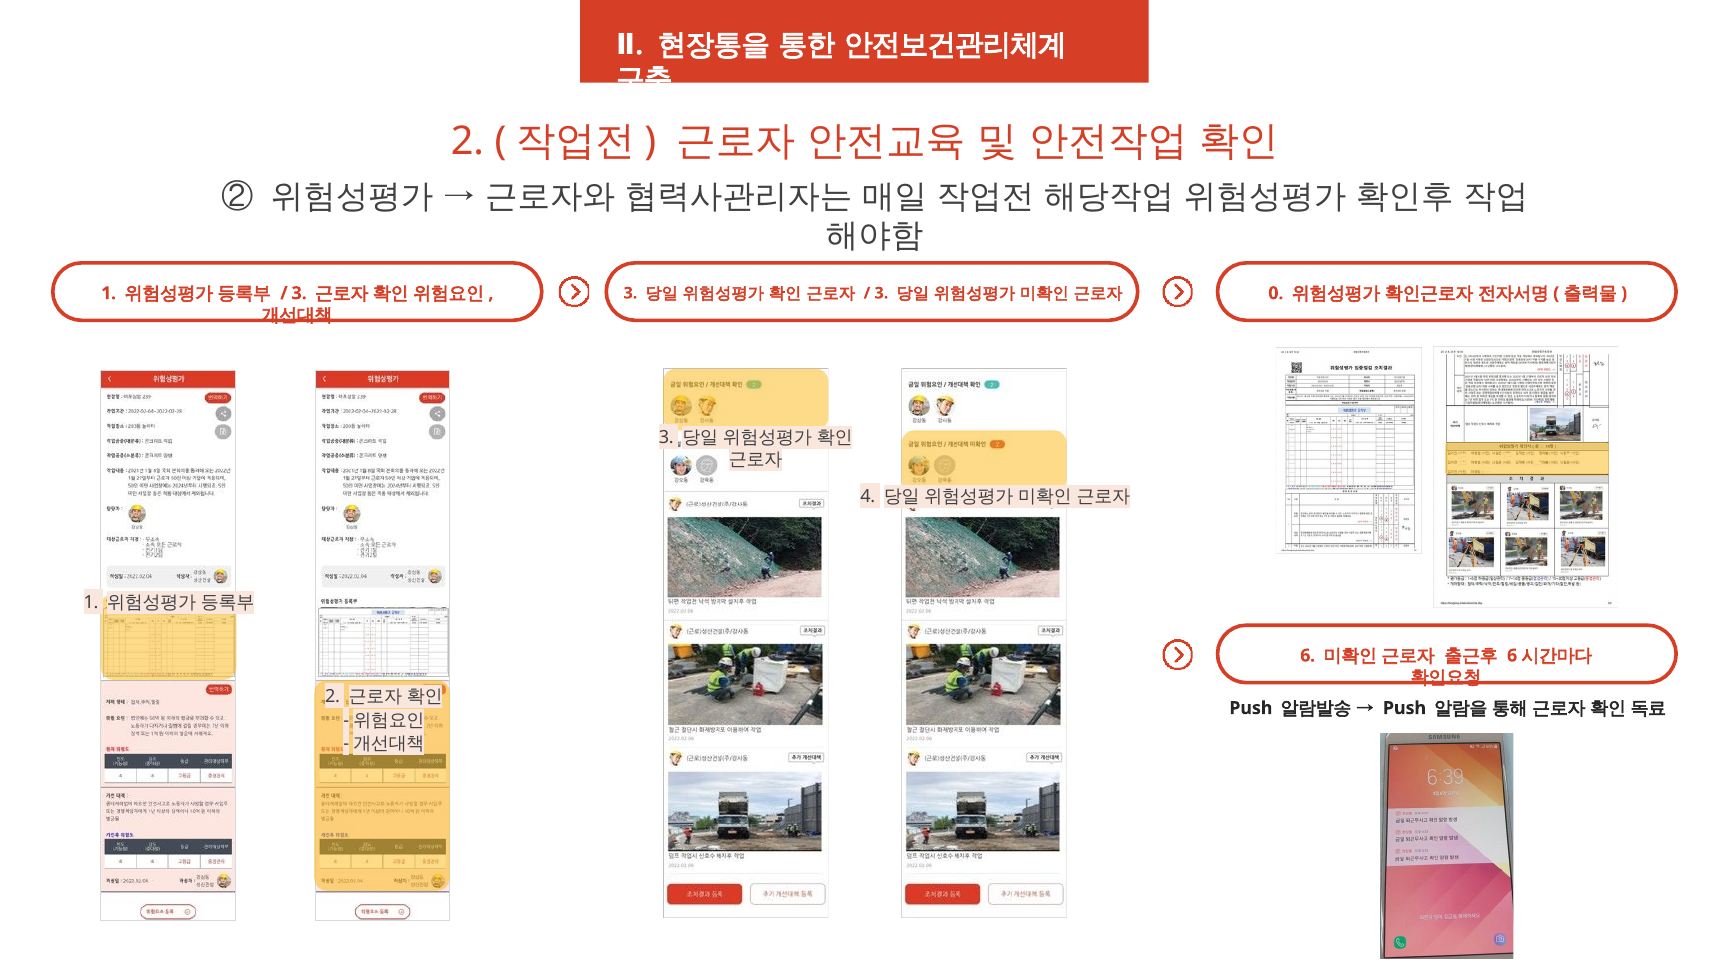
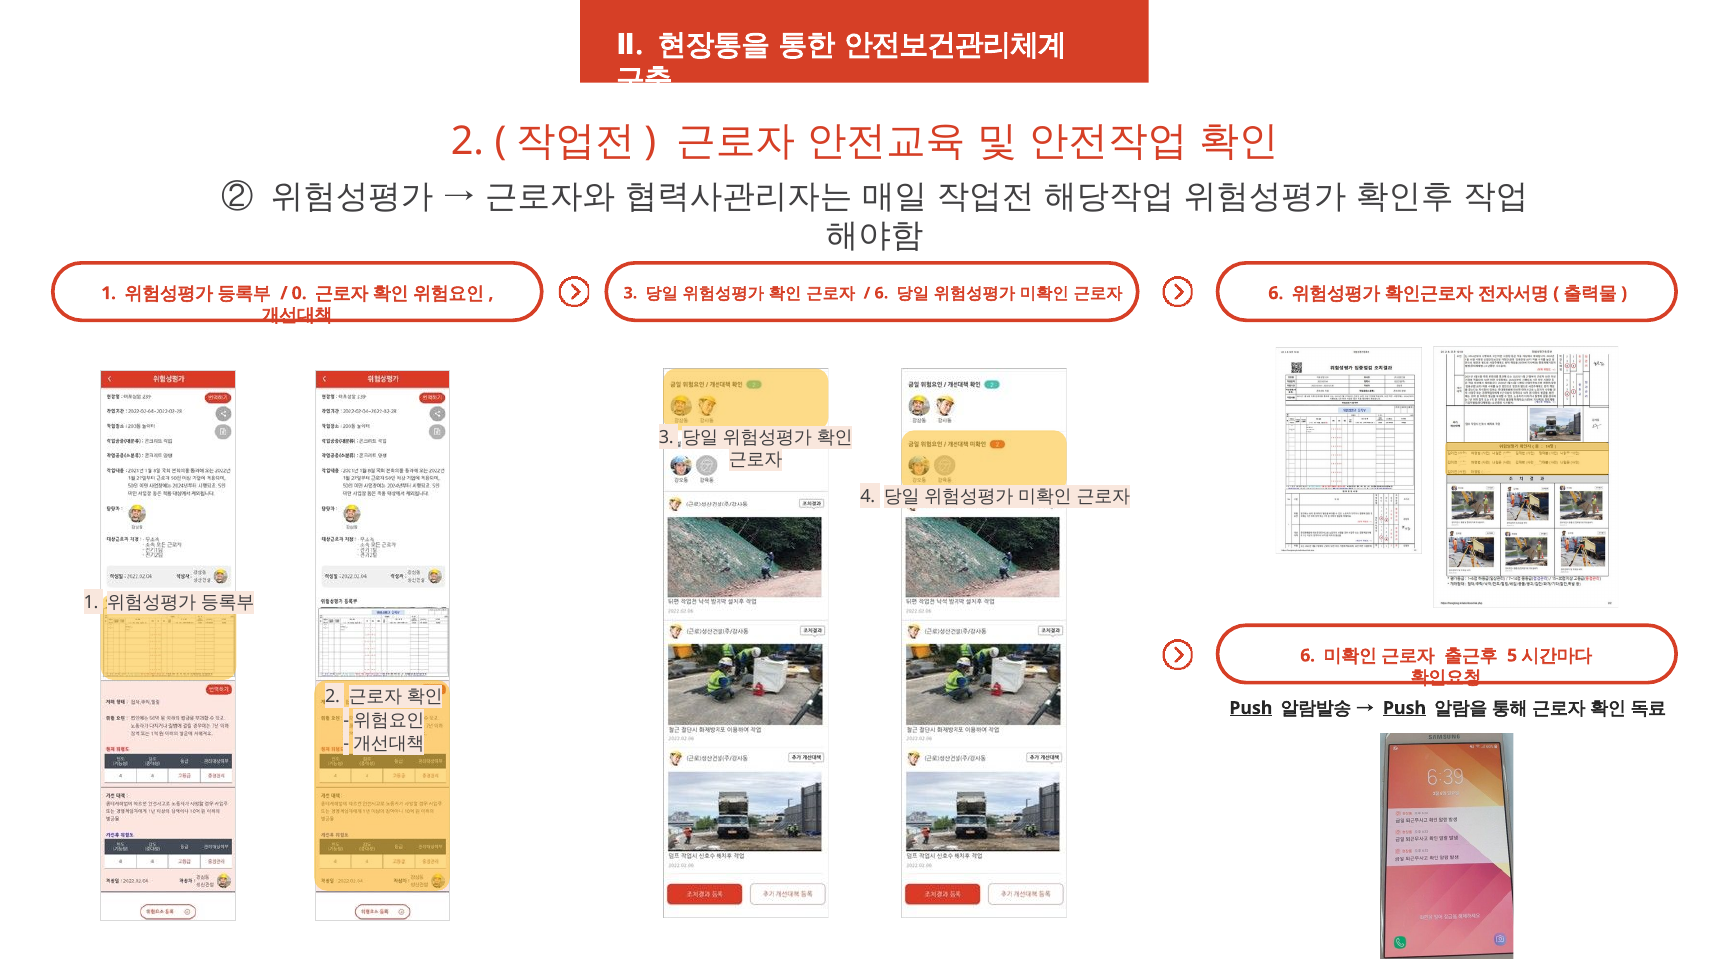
3 at (299, 293): 3 -> 0
3 at (881, 293): 3 -> 6
0 at (1276, 293): 0 -> 6
6 at (1512, 656): 6 -> 5
Push at (1251, 708) underline: none -> present
Push at (1405, 708) underline: none -> present
